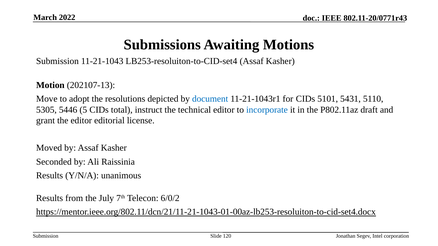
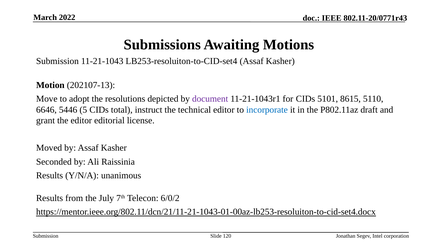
document colour: blue -> purple
5431: 5431 -> 8615
5305: 5305 -> 6646
